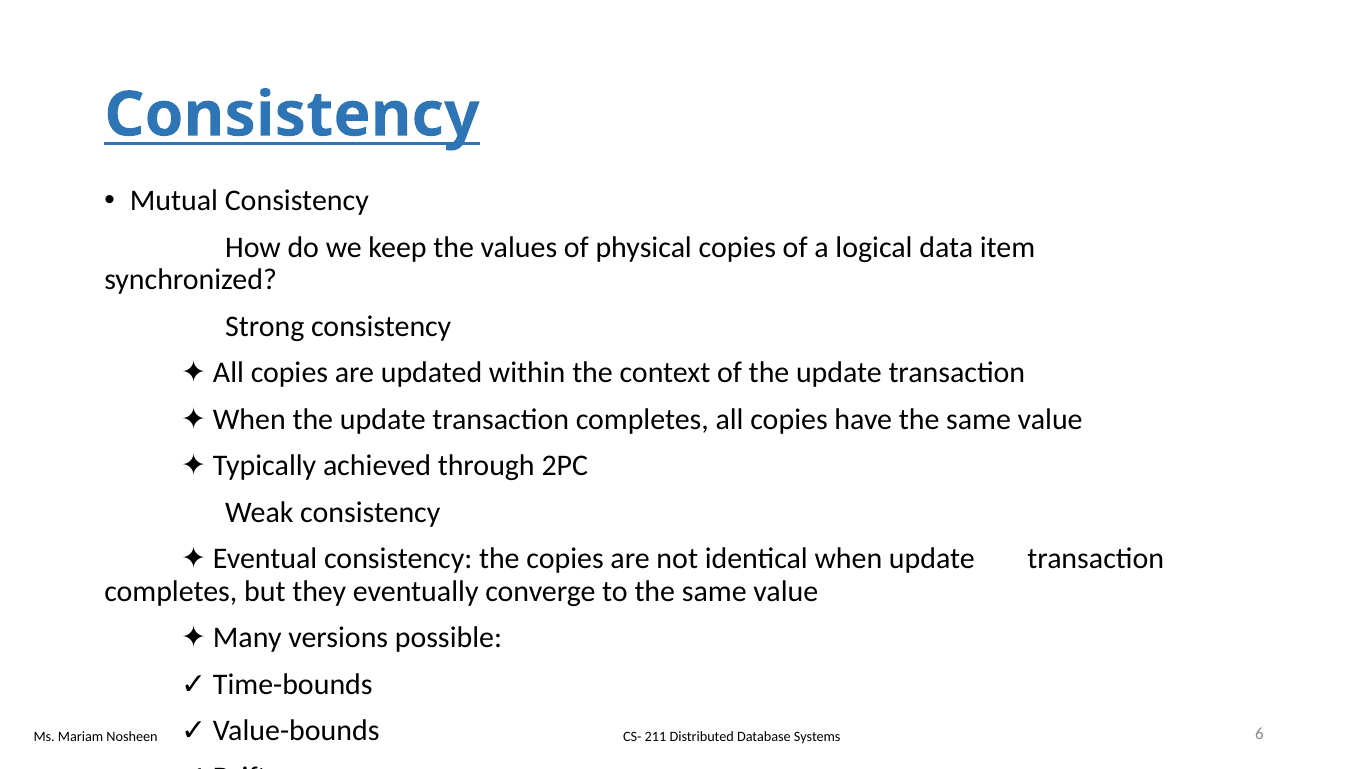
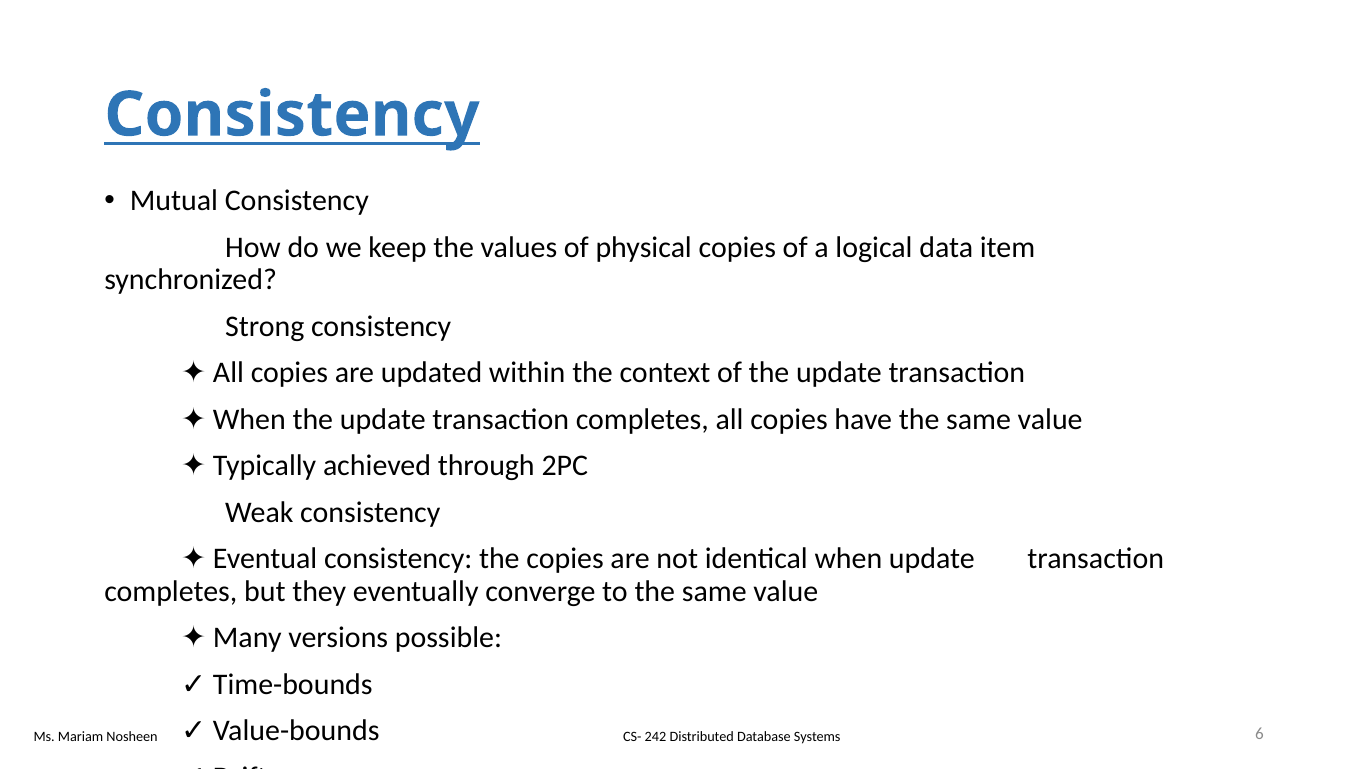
211: 211 -> 242
